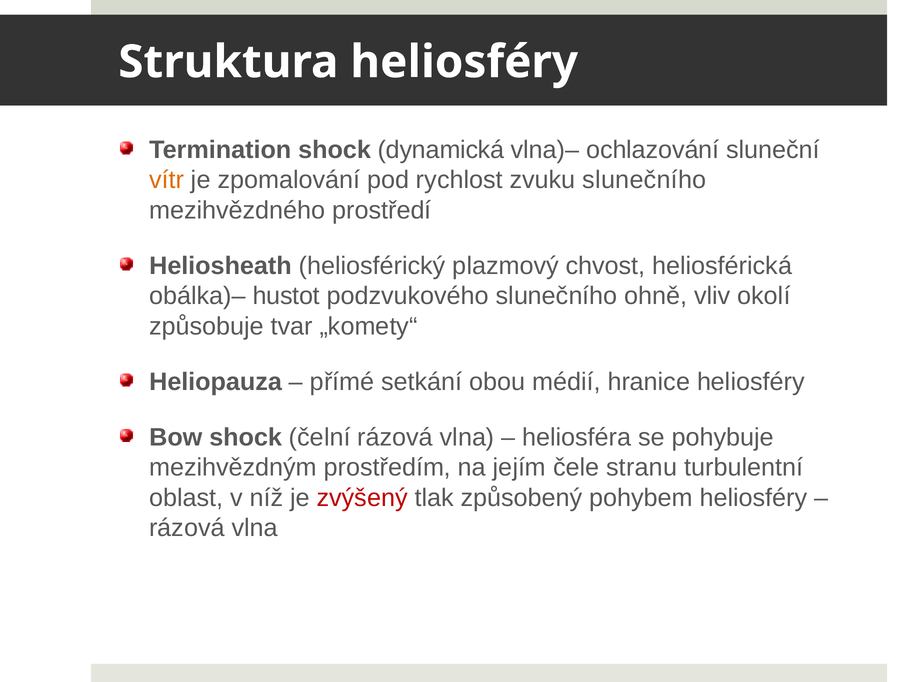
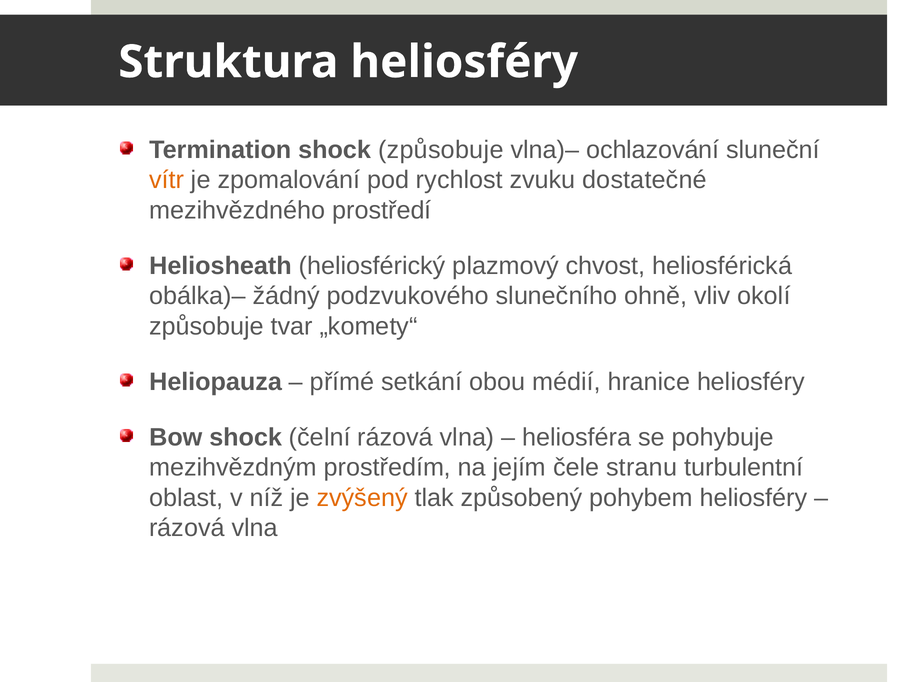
shock dynamická: dynamická -> způsobuje
zvuku slunečního: slunečního -> dostatečné
hustot: hustot -> žádný
zvýšený colour: red -> orange
